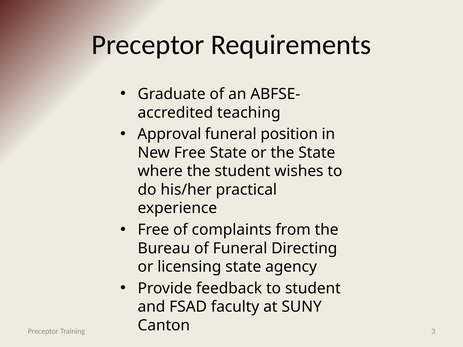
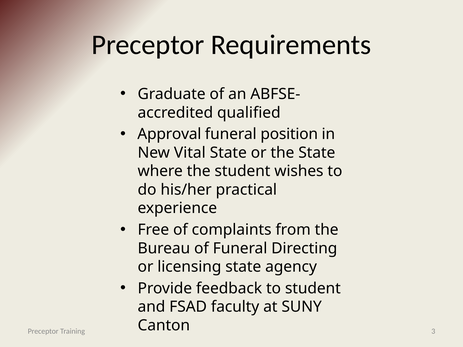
teaching: teaching -> qualified
New Free: Free -> Vital
